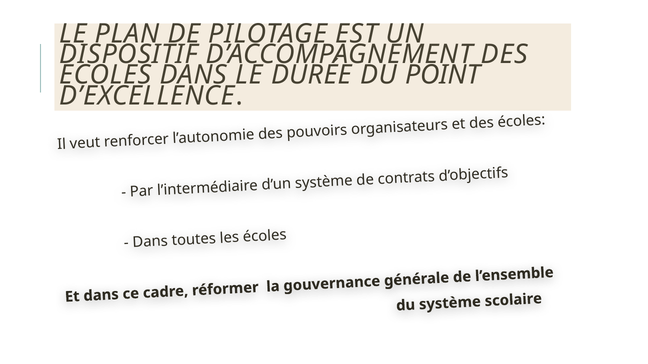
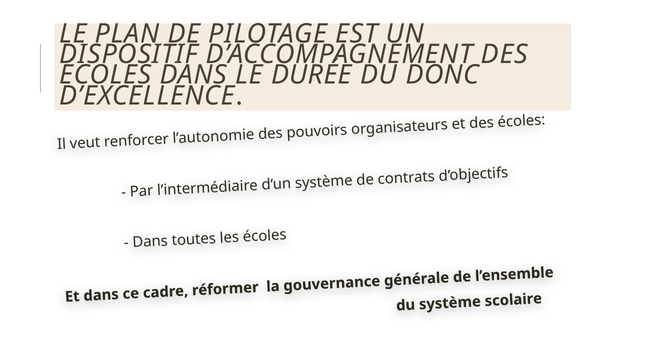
POINT: POINT -> DONC
